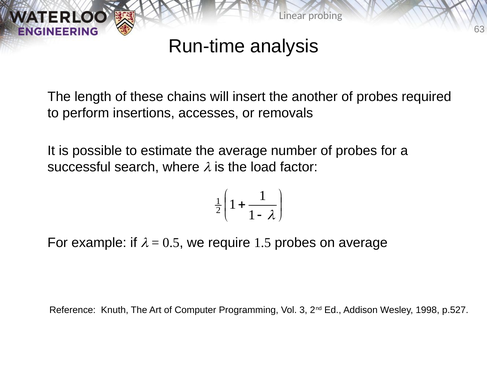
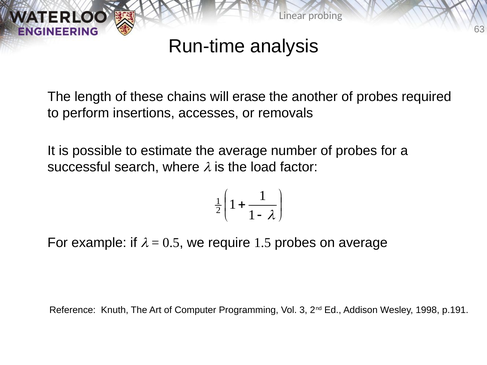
insert: insert -> erase
p.527: p.527 -> p.191
